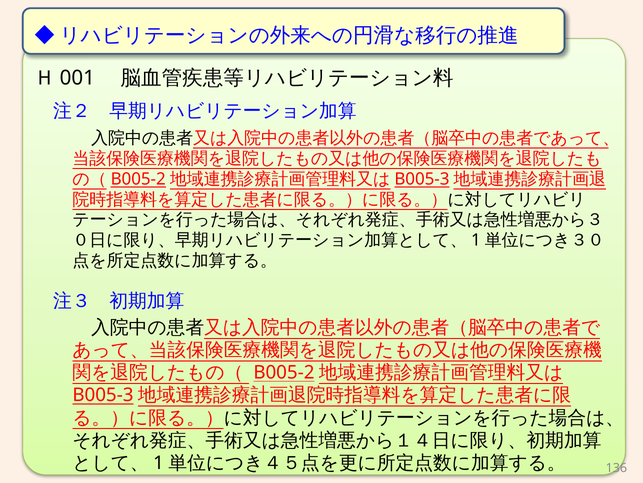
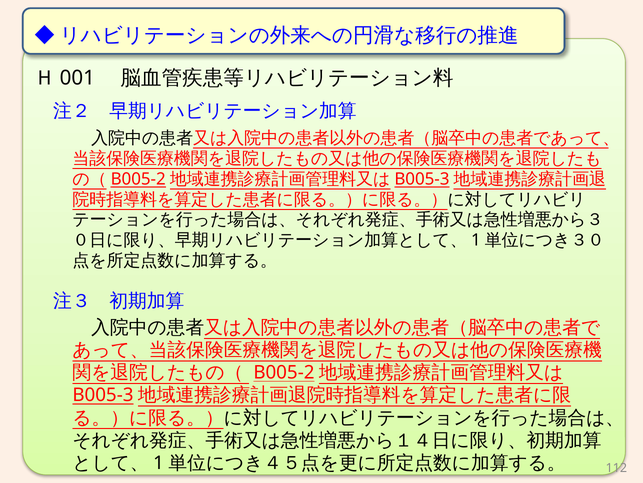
136: 136 -> 112
